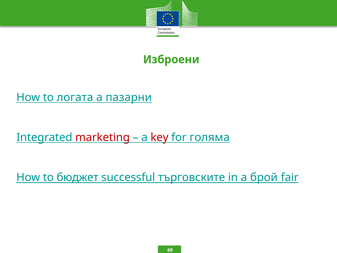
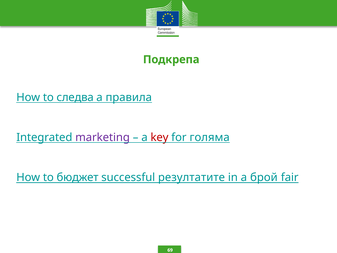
Изброени: Изброени -> Подкрепа
логата: логата -> следва
пазарни: пазарни -> правила
marketing colour: red -> purple
търговските: търговските -> резултатите
